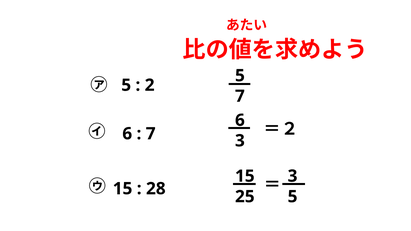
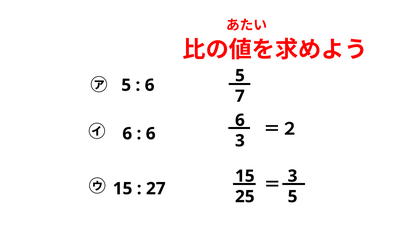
2 at (150, 85): 2 -> 6
7 at (151, 134): 7 -> 6
28: 28 -> 27
